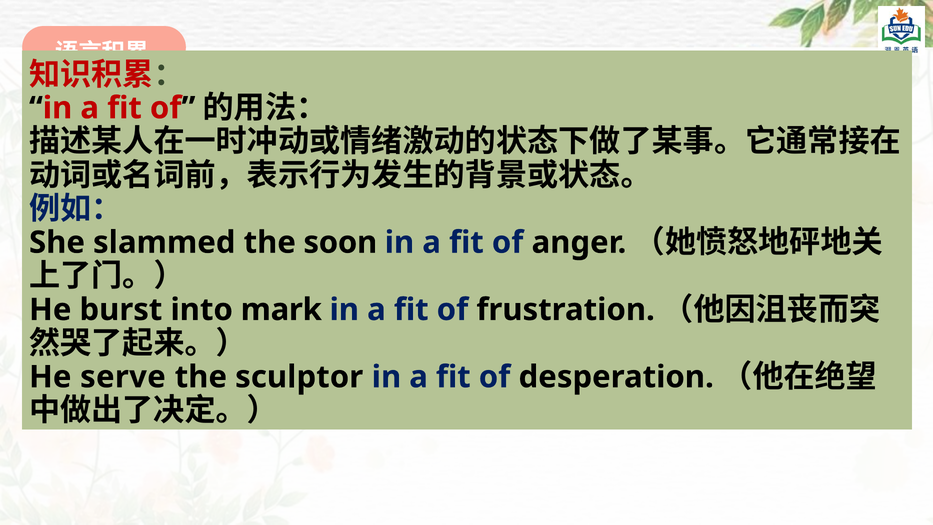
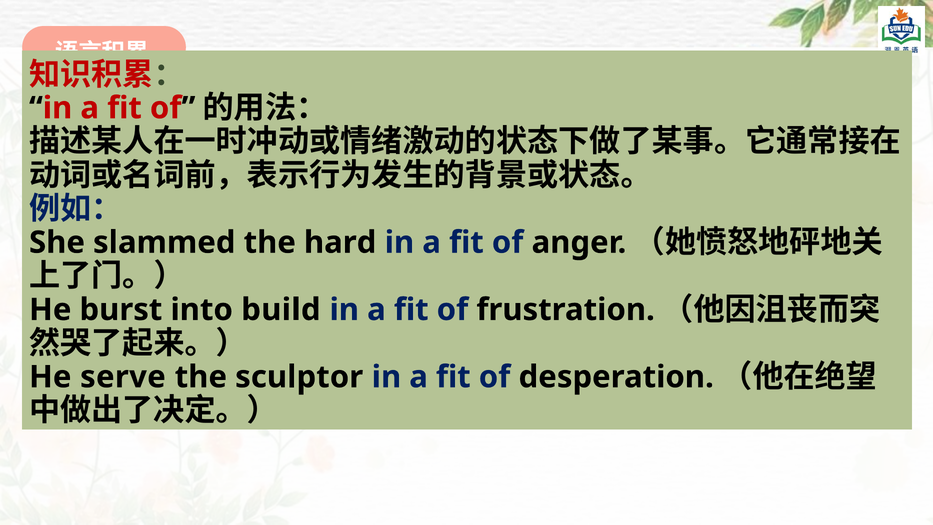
soon: soon -> hard
mark: mark -> build
